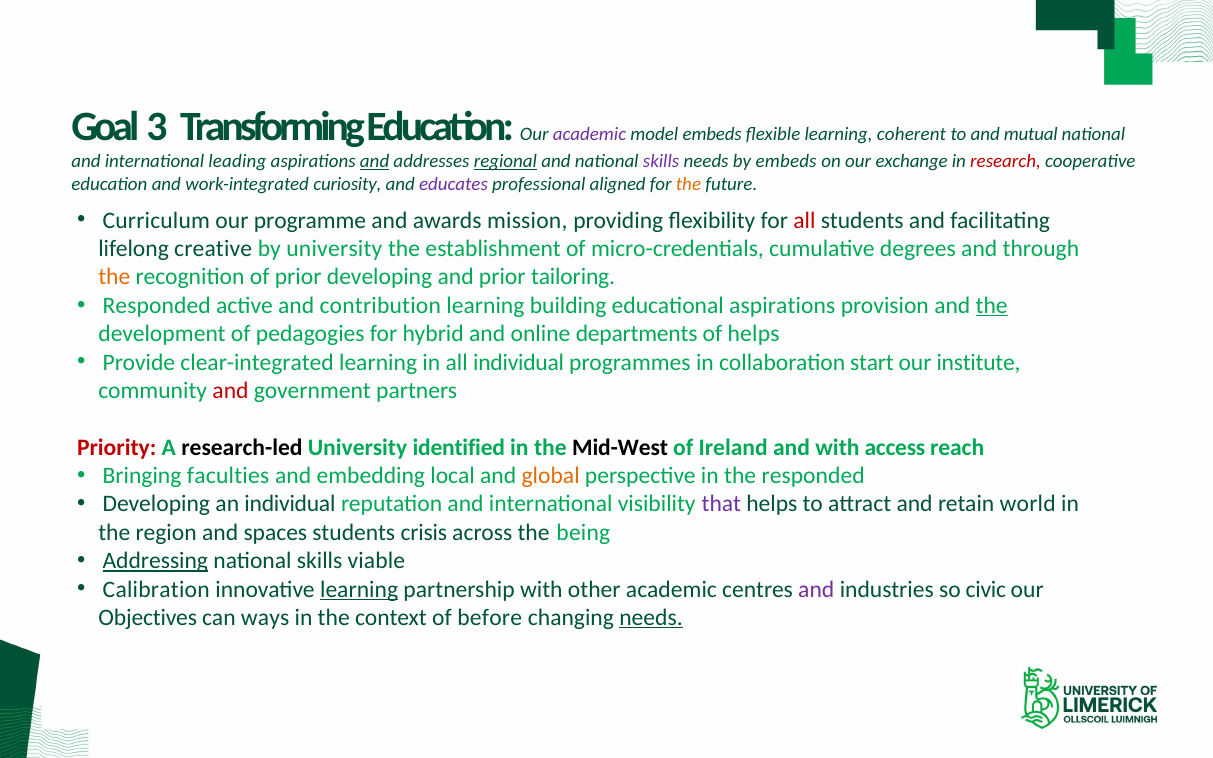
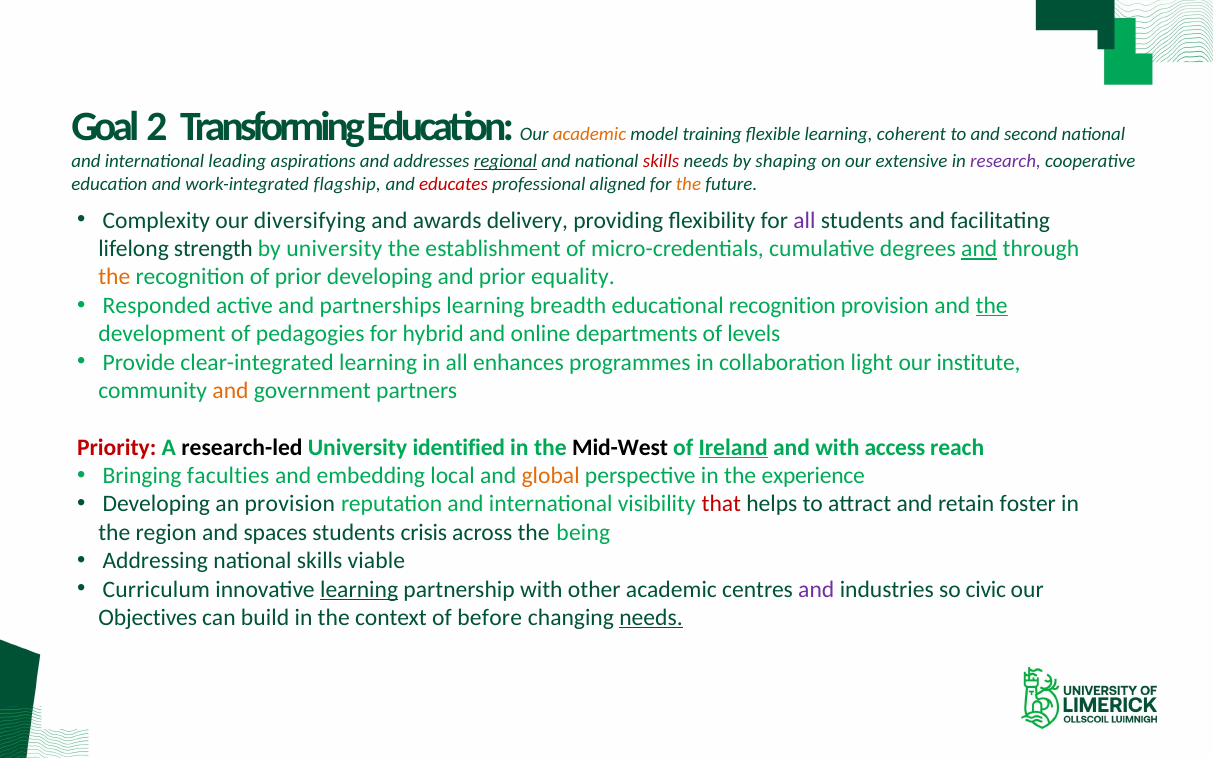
3: 3 -> 2
academic at (590, 134) colour: purple -> orange
model embeds: embeds -> training
mutual: mutual -> second
and at (375, 161) underline: present -> none
skills at (661, 161) colour: purple -> red
by embeds: embeds -> shaping
exchange: exchange -> extensive
research colour: red -> purple
curiosity: curiosity -> flagship
educates colour: purple -> red
Curriculum: Curriculum -> Complexity
programme: programme -> diversifying
mission: mission -> delivery
all at (804, 220) colour: red -> purple
creative: creative -> strength
and at (979, 249) underline: none -> present
tailoring: tailoring -> equality
contribution: contribution -> partnerships
building: building -> breadth
educational aspirations: aspirations -> recognition
of helps: helps -> levels
all individual: individual -> enhances
start: start -> light
and at (231, 391) colour: red -> orange
Ireland underline: none -> present
the responded: responded -> experience
an individual: individual -> provision
that colour: purple -> red
world: world -> foster
Addressing underline: present -> none
Calibration: Calibration -> Curriculum
ways: ways -> build
